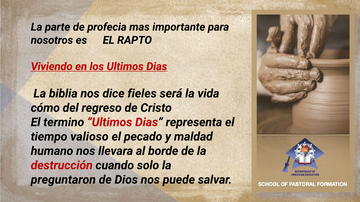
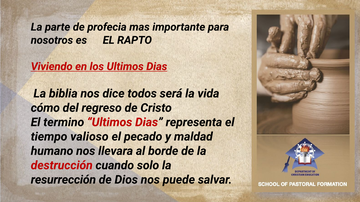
fieles: fieles -> todos
preguntaron: preguntaron -> resurrección
